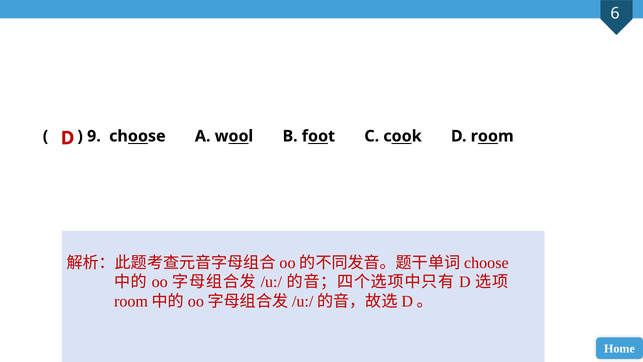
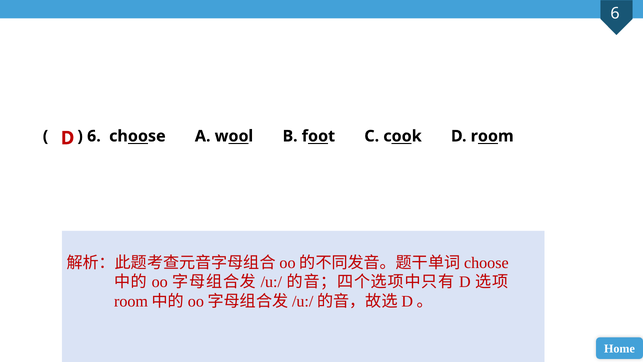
9 at (94, 136): 9 -> 6
